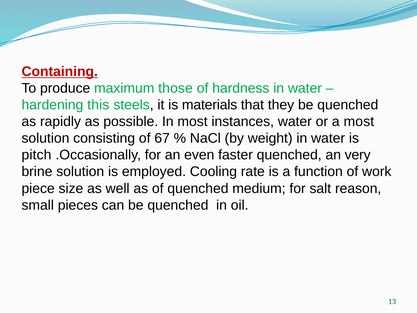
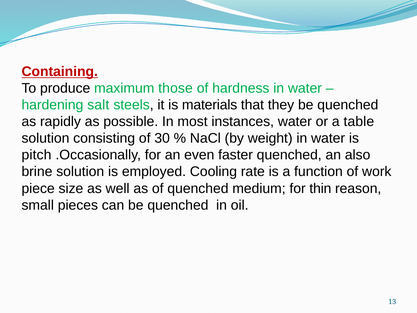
this: this -> salt
a most: most -> table
67: 67 -> 30
very: very -> also
salt: salt -> thin
